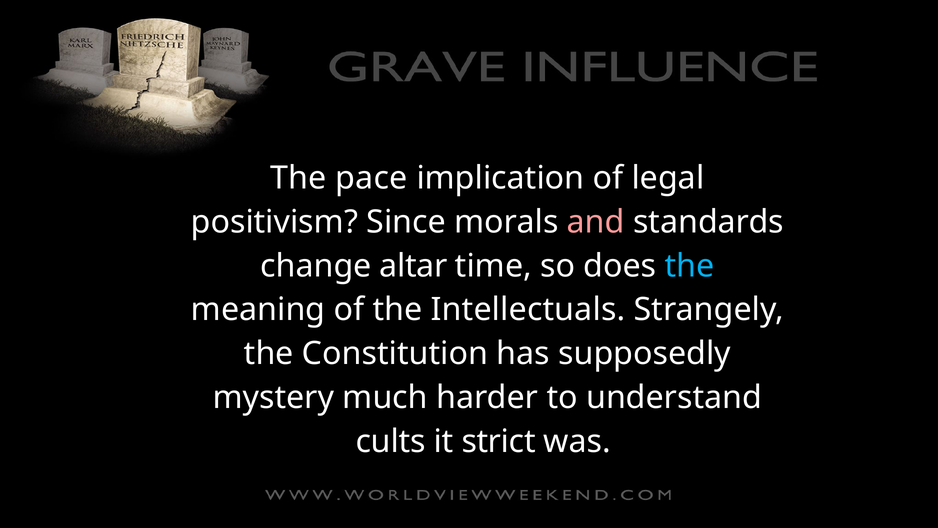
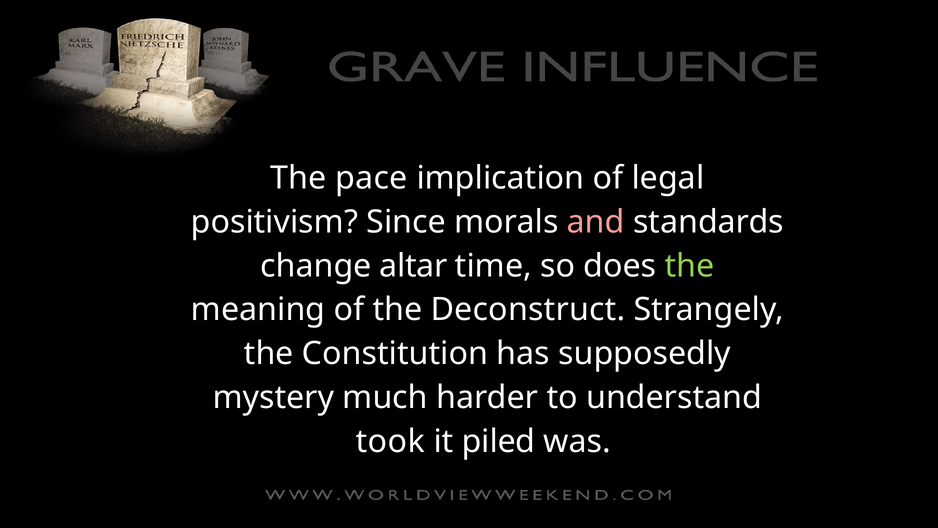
the at (690, 266) colour: light blue -> light green
Intellectuals: Intellectuals -> Deconstruct
cults: cults -> took
strict: strict -> piled
